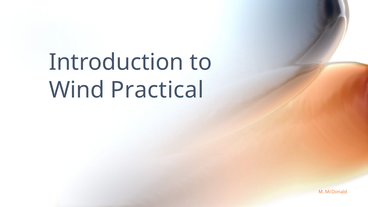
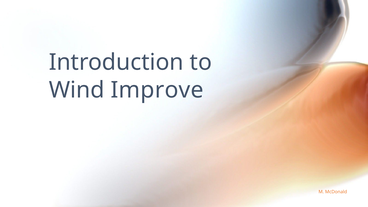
Practical: Practical -> Improve
